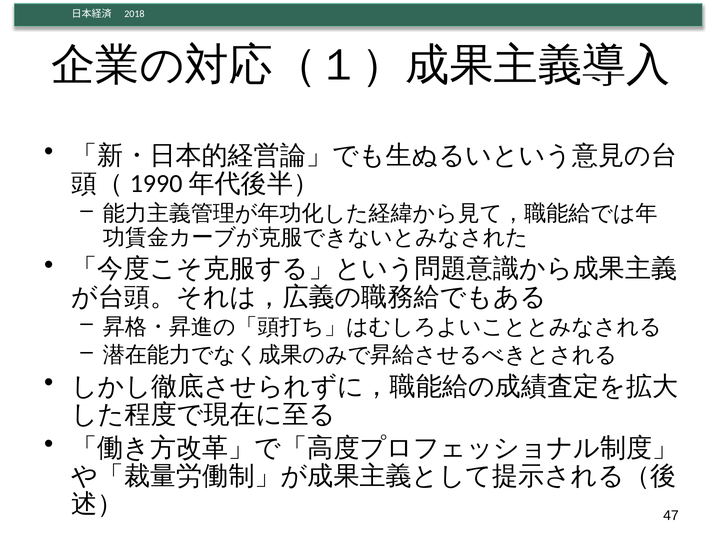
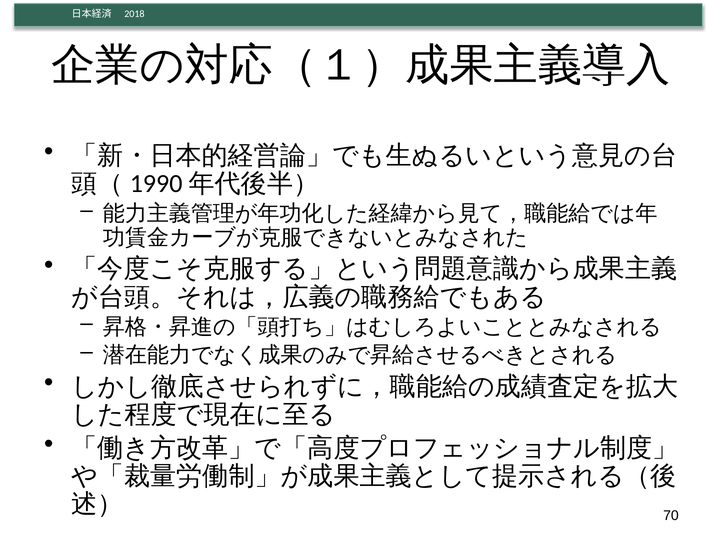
47: 47 -> 70
